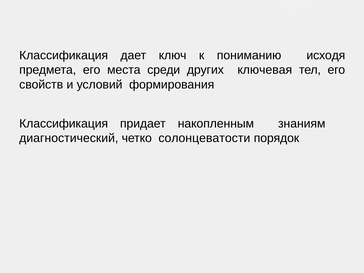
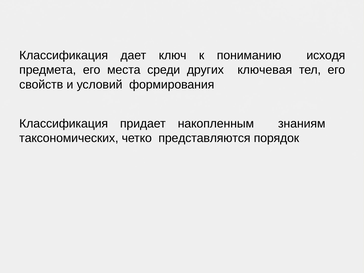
диагностический: диагностический -> таксономических
солонцеватости: солонцеватости -> представляются
